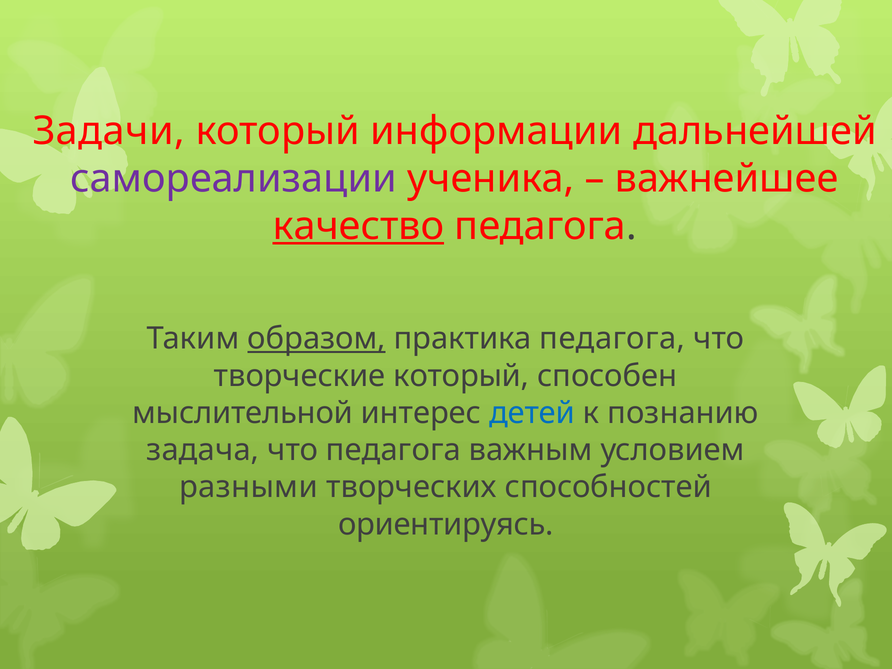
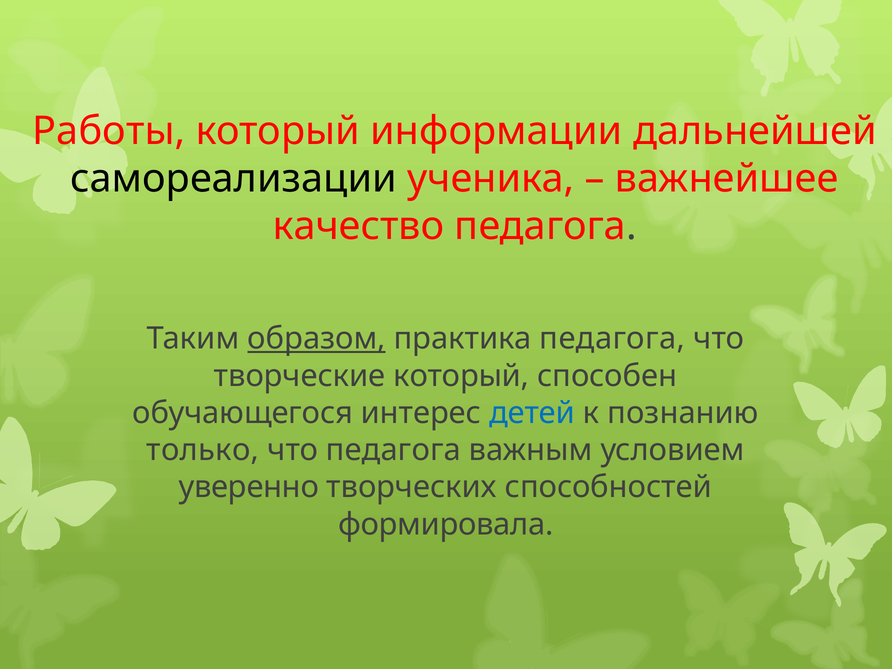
Задачи: Задачи -> Работы
самореализации colour: purple -> black
качество underline: present -> none
мыслительной: мыслительной -> обучающегося
задача: задача -> только
разными: разными -> уверенно
ориентируясь: ориентируясь -> формировала
